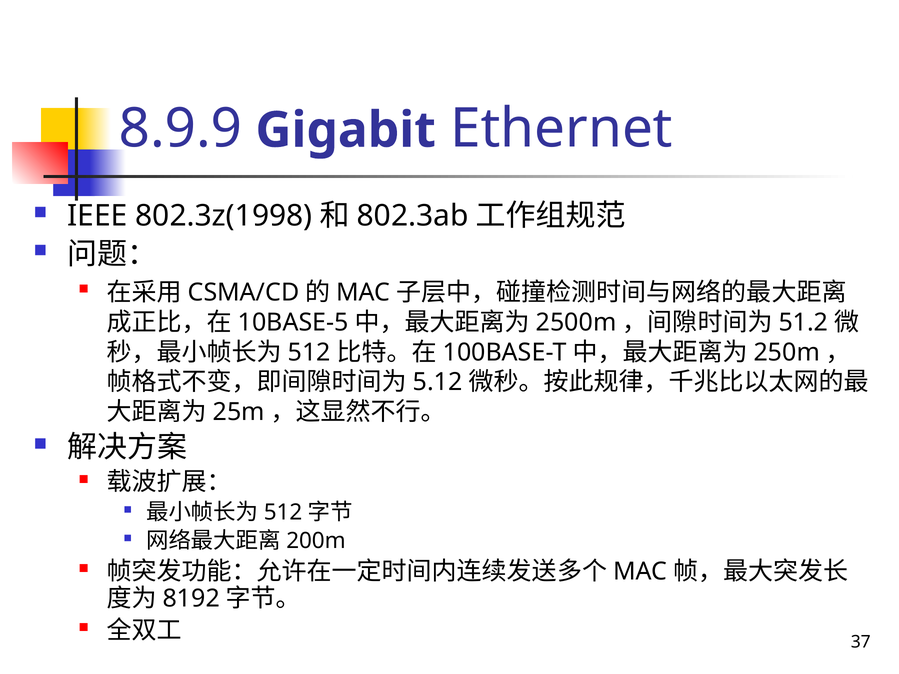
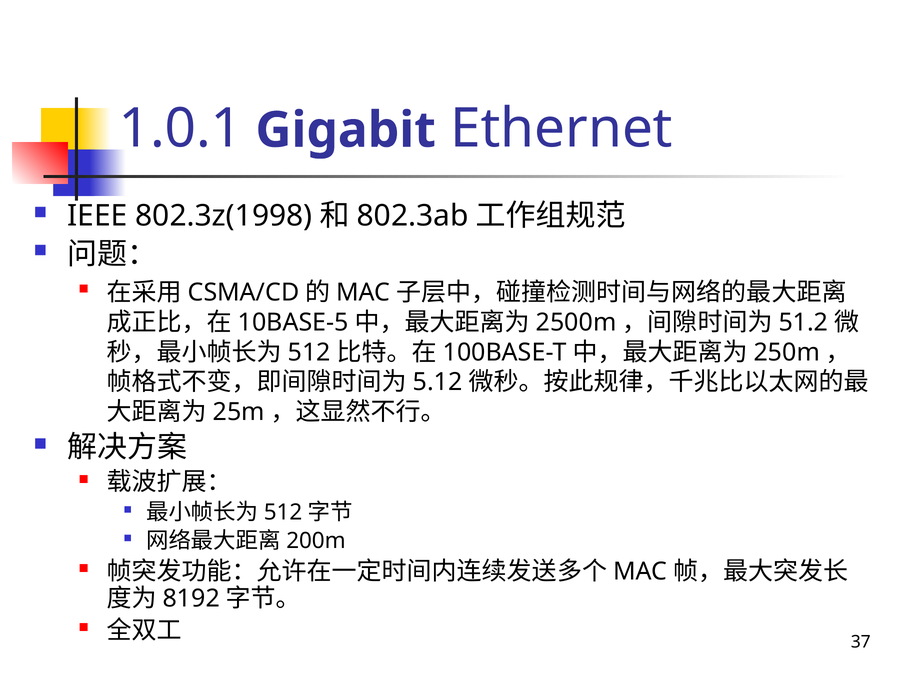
8.9.9: 8.9.9 -> 1.0.1
